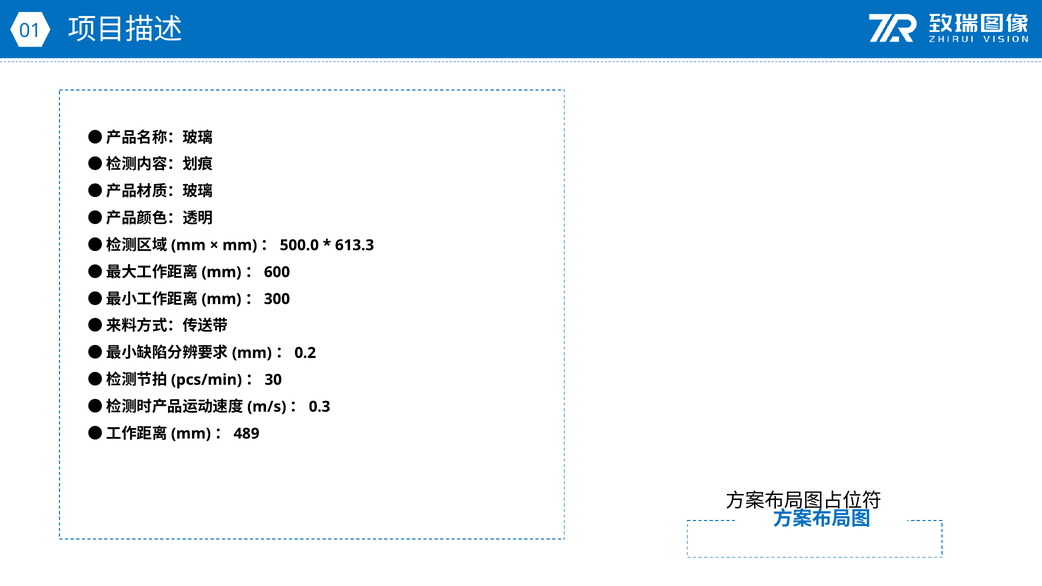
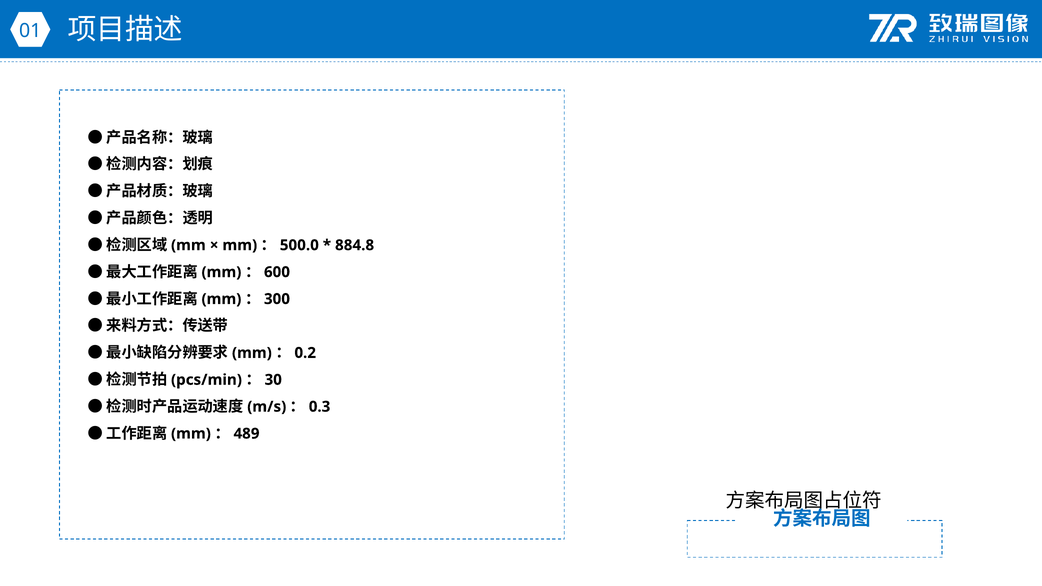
613.3: 613.3 -> 884.8
